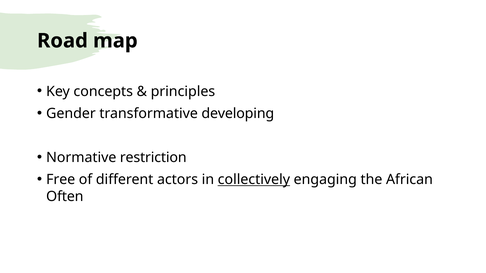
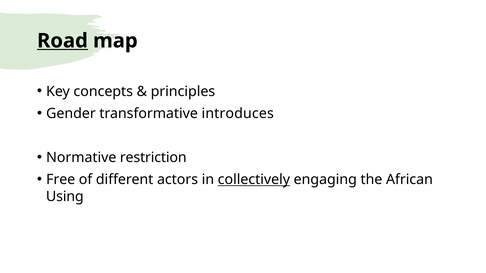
Road underline: none -> present
developing: developing -> introduces
Often: Often -> Using
